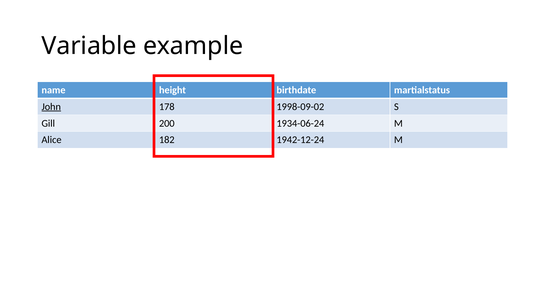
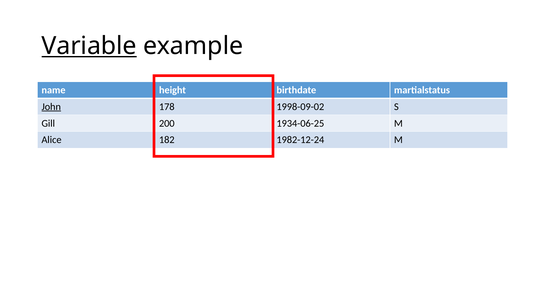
Variable underline: none -> present
1934-06-24: 1934-06-24 -> 1934-06-25
1942-12-24: 1942-12-24 -> 1982-12-24
